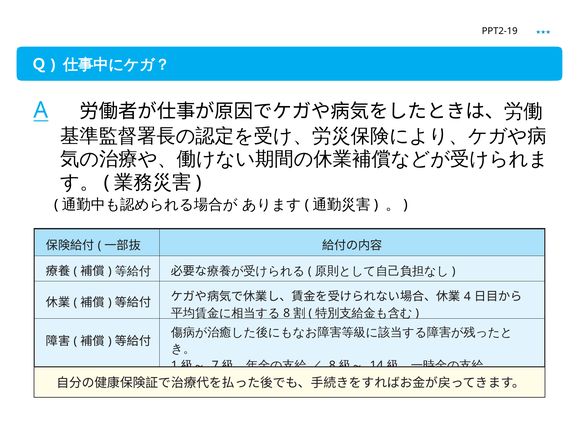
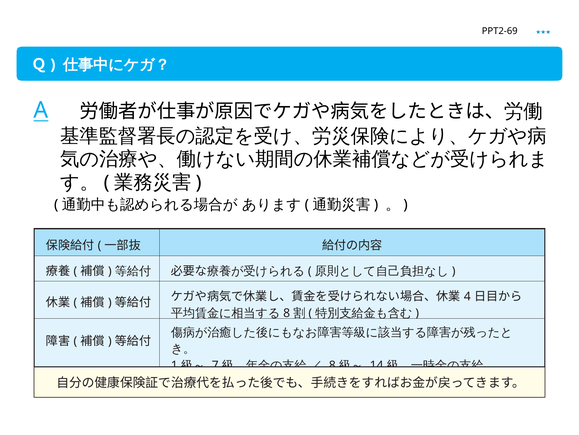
PPT2-19: PPT2-19 -> PPT2-69
